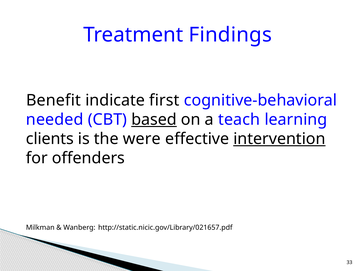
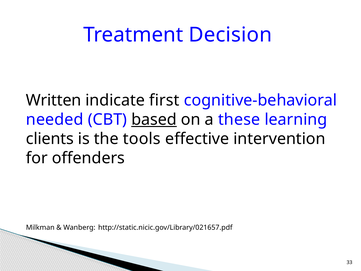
Findings: Findings -> Decision
Benefit: Benefit -> Written
teach: teach -> these
were: were -> tools
intervention underline: present -> none
